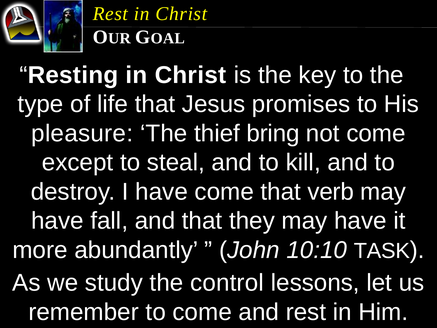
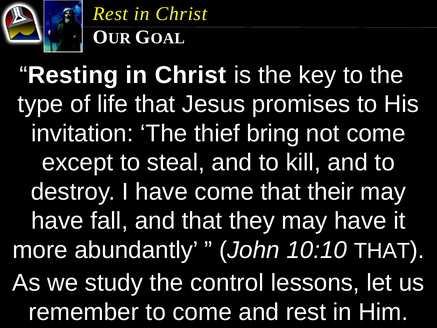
pleasure: pleasure -> invitation
verb: verb -> their
10:10 TASK: TASK -> THAT
